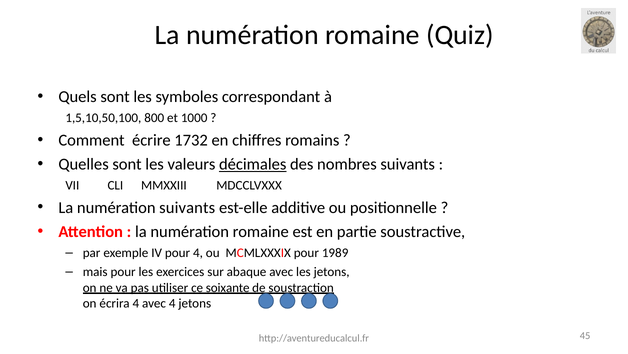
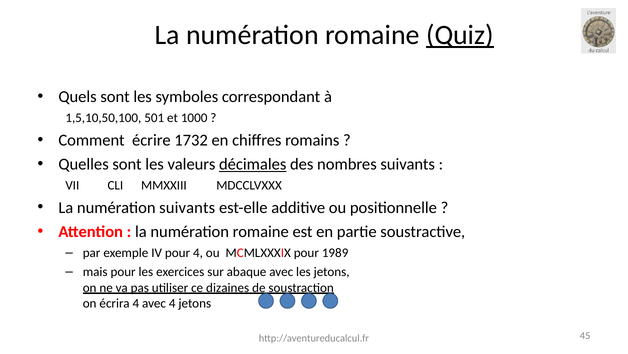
Quiz underline: none -> present
800: 800 -> 501
soixante: soixante -> dizaines
